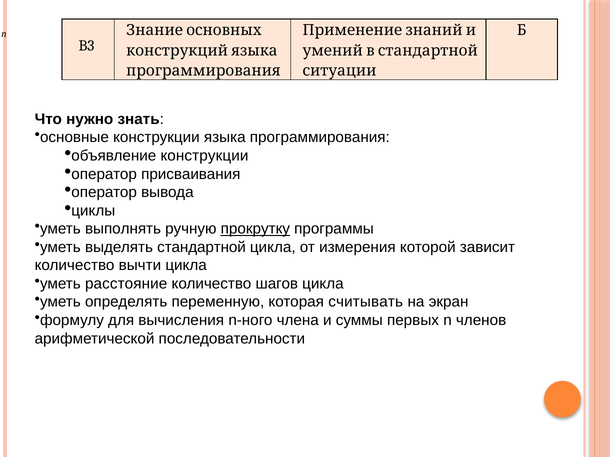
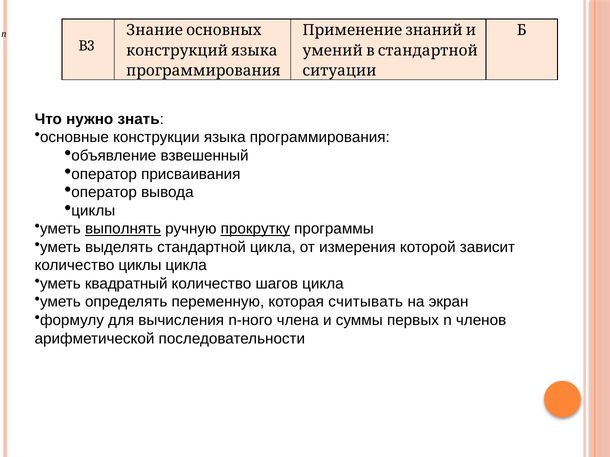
конструкции at (204, 156): конструкции -> взвешенный
выполнять underline: none -> present
вычти: вычти -> циклы
расстояние: расстояние -> квадратный
